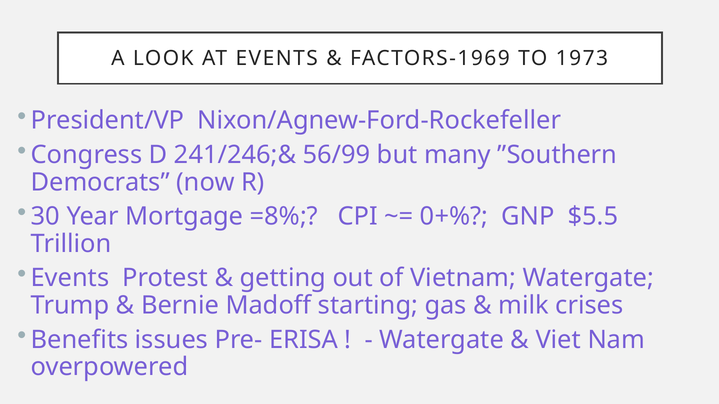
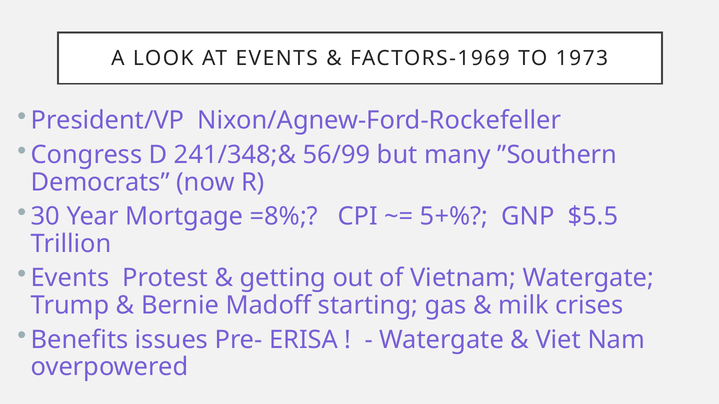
241/246;&: 241/246;& -> 241/348;&
0+%: 0+% -> 5+%
